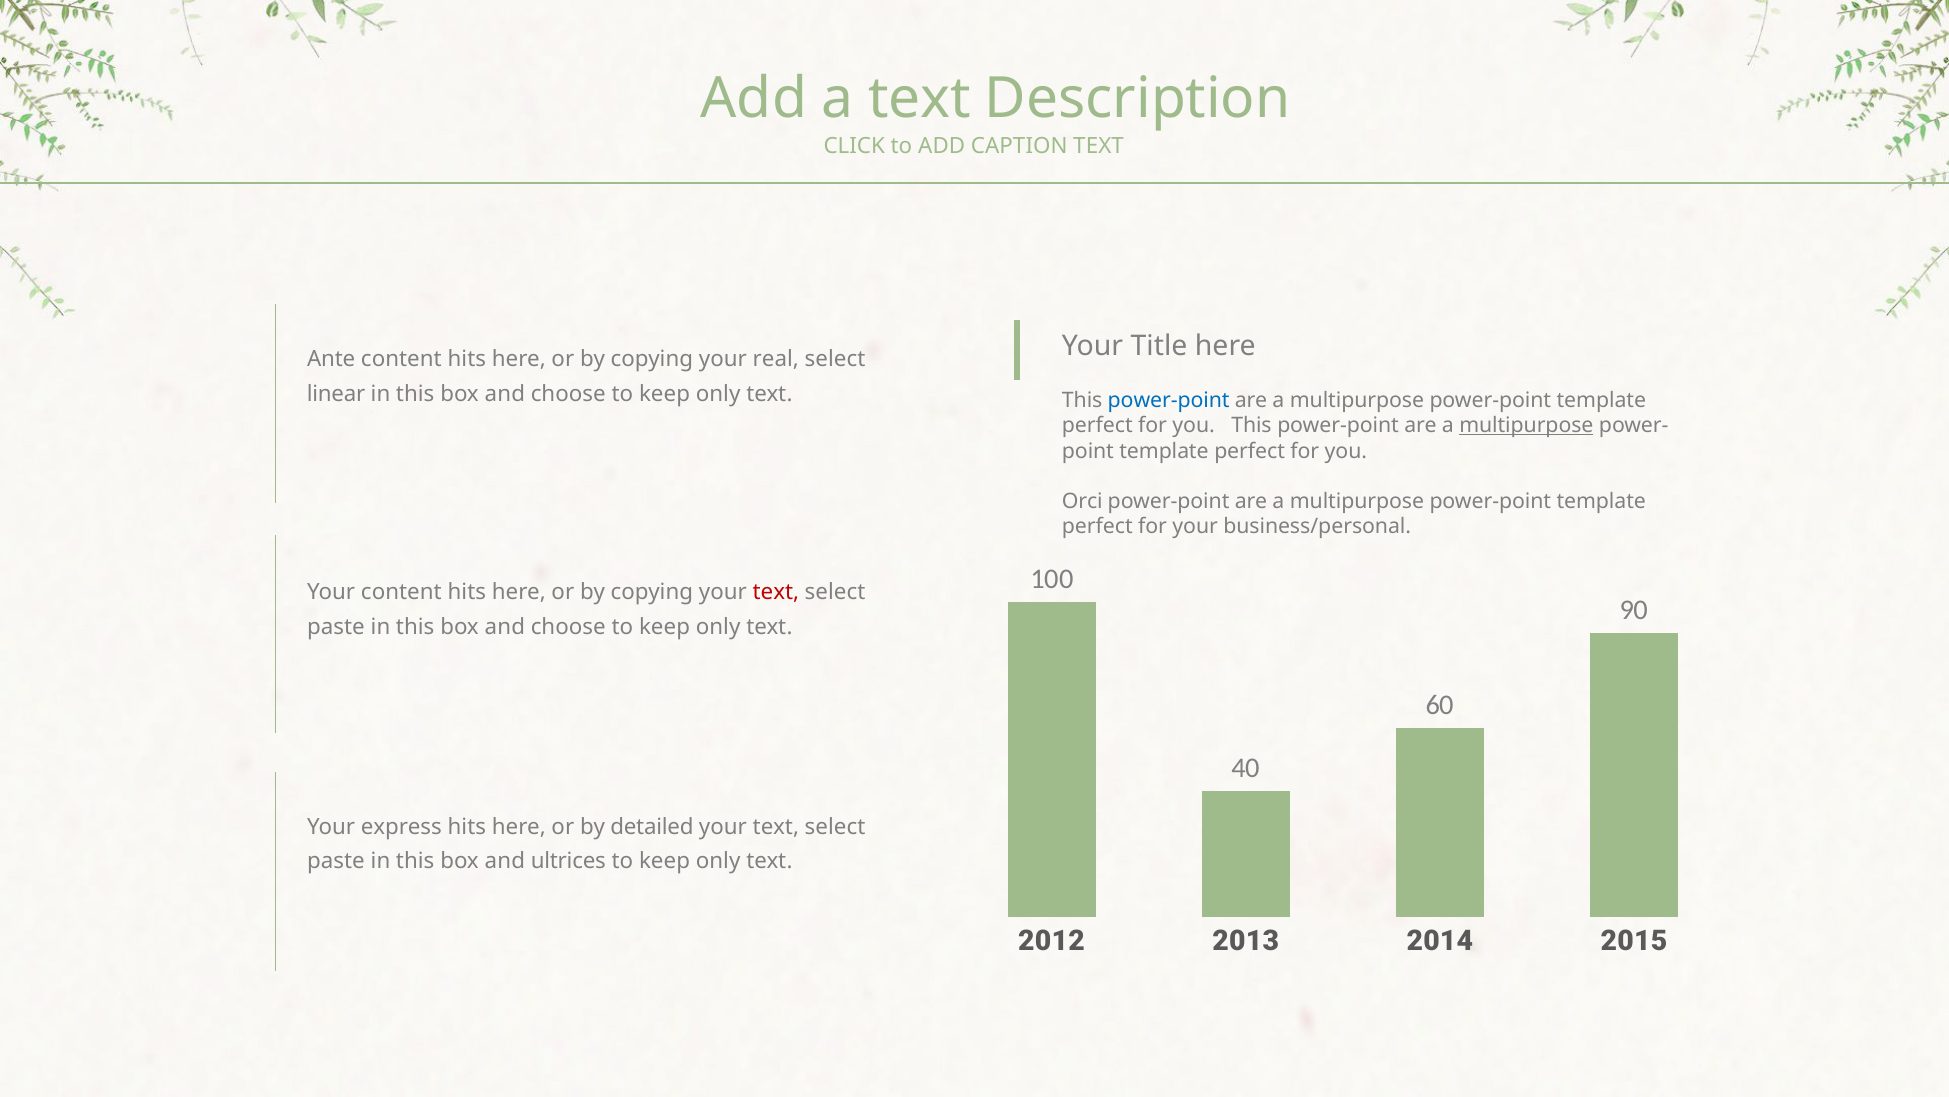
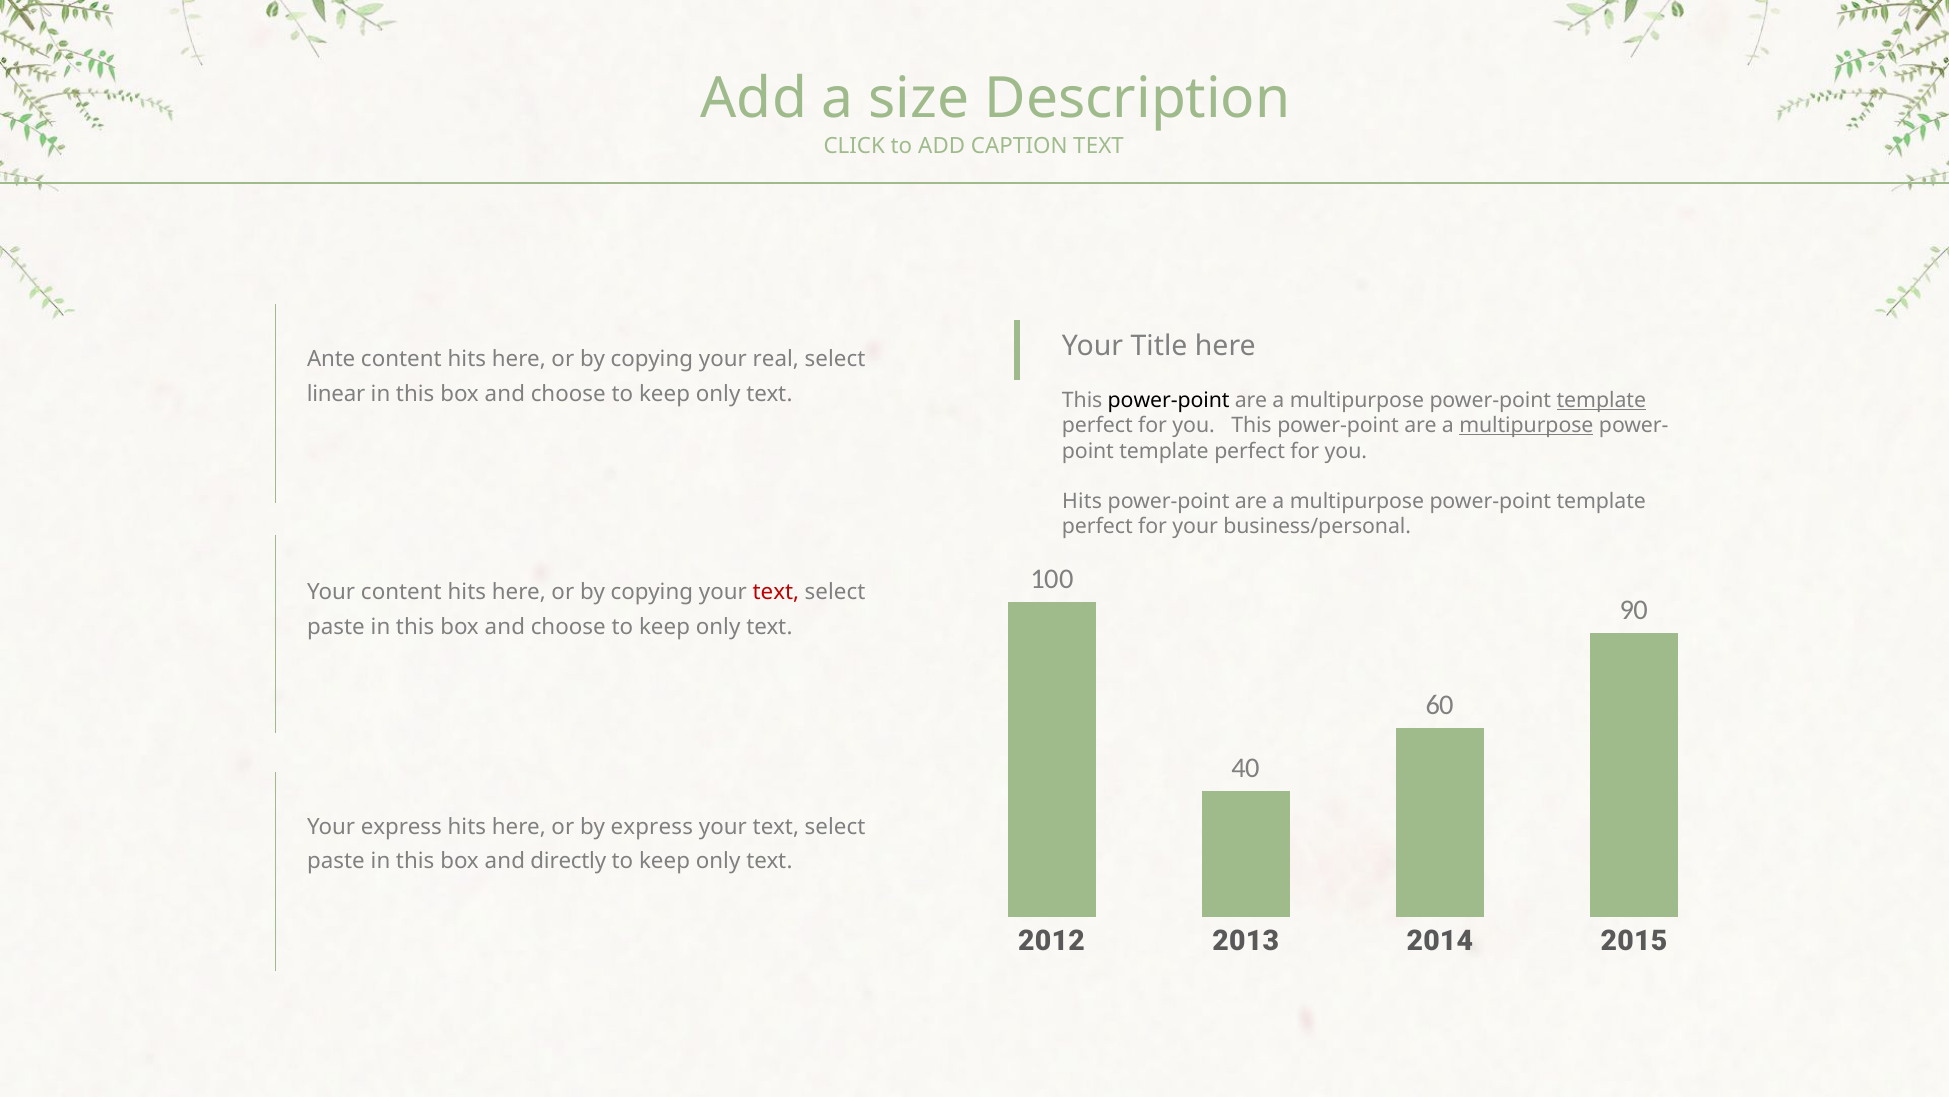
a text: text -> size
power-point at (1169, 400) colour: blue -> black
template at (1601, 400) underline: none -> present
Orci at (1082, 501): Orci -> Hits
by detailed: detailed -> express
ultrices: ultrices -> directly
